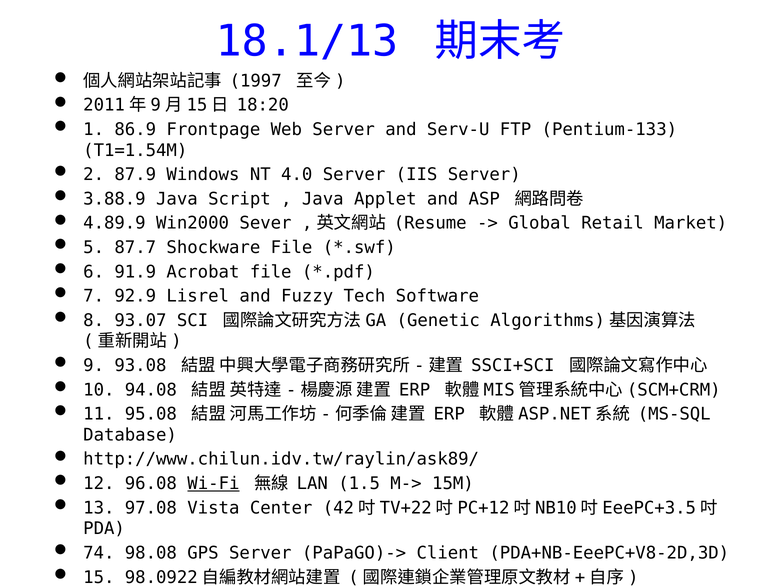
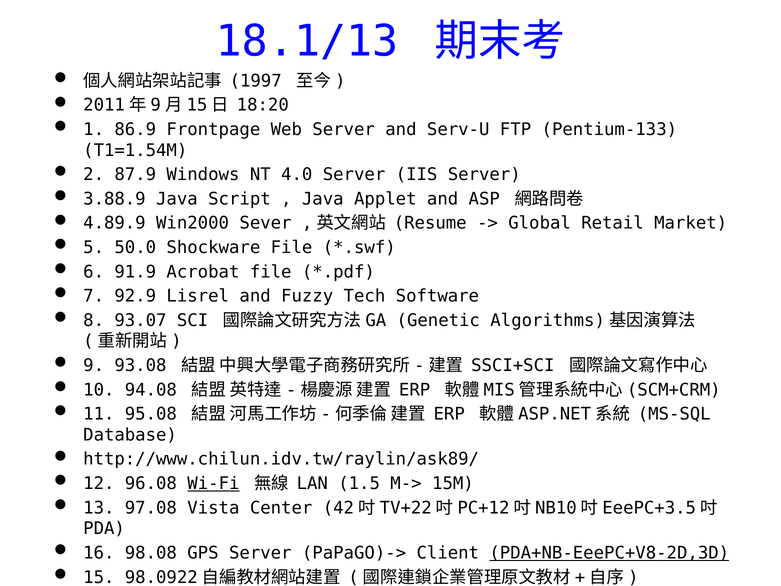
87.7: 87.7 -> 50.0
74 at (99, 553): 74 -> 16
PDA+NB-EeePC+V8-2D,3D underline: none -> present
